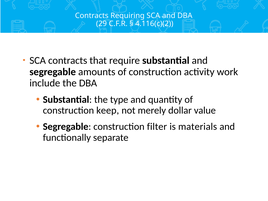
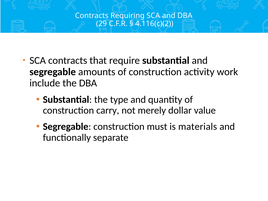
keep: keep -> carry
filter: filter -> must
